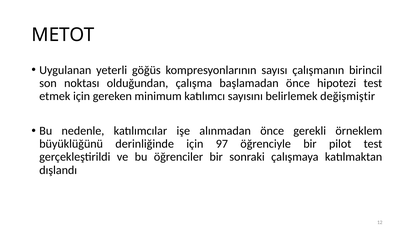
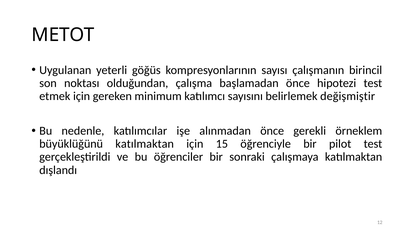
büyüklüğünü derinliğinde: derinliğinde -> katılmaktan
97: 97 -> 15
